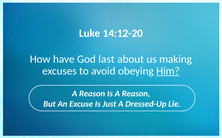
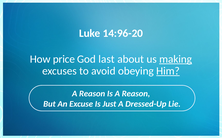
14:12-20: 14:12-20 -> 14:96-20
have: have -> price
making underline: none -> present
